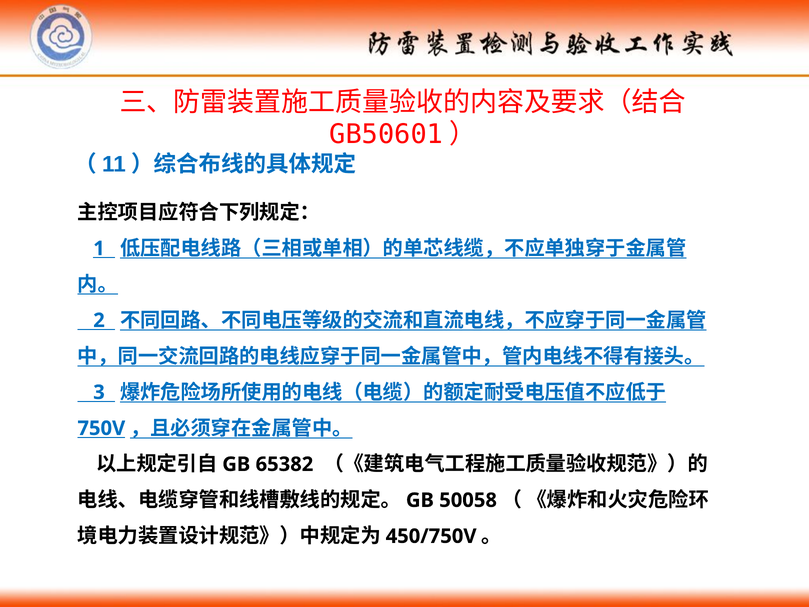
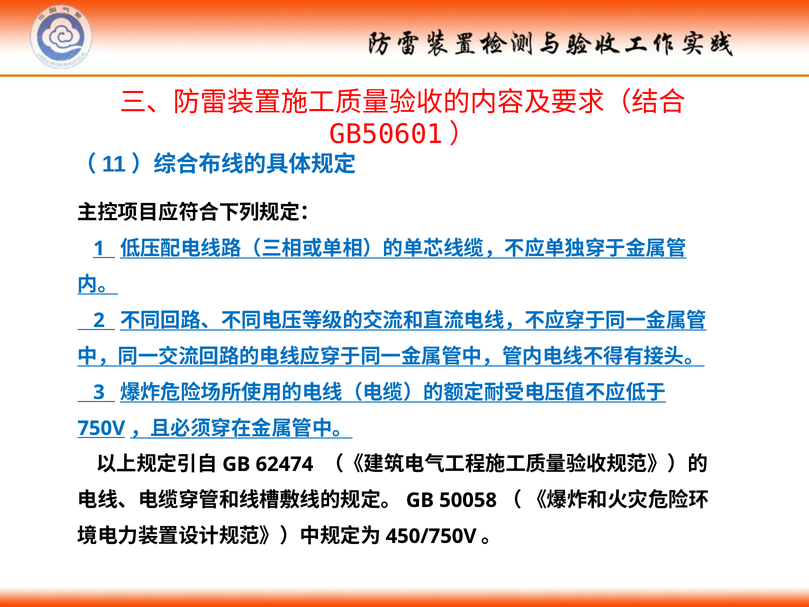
65382: 65382 -> 62474
